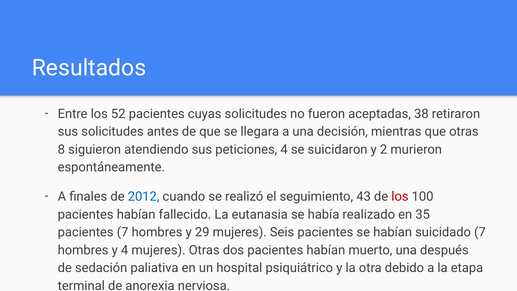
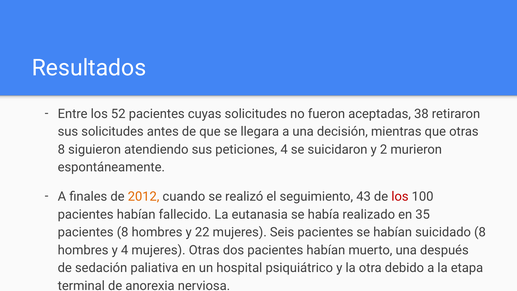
2012 colour: blue -> orange
pacientes 7: 7 -> 8
29: 29 -> 22
suicidado 7: 7 -> 8
